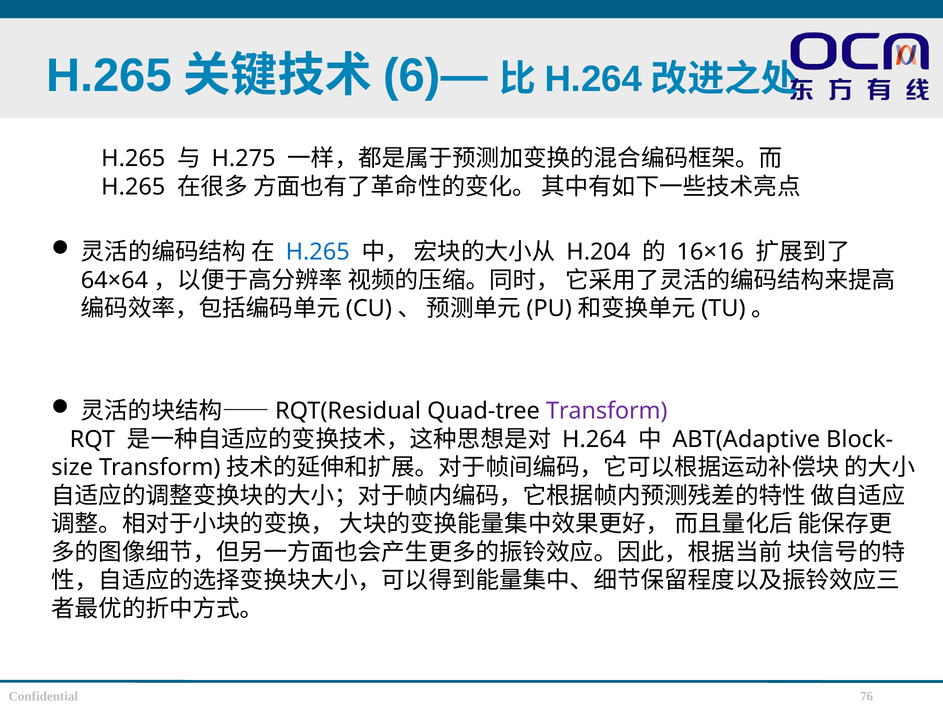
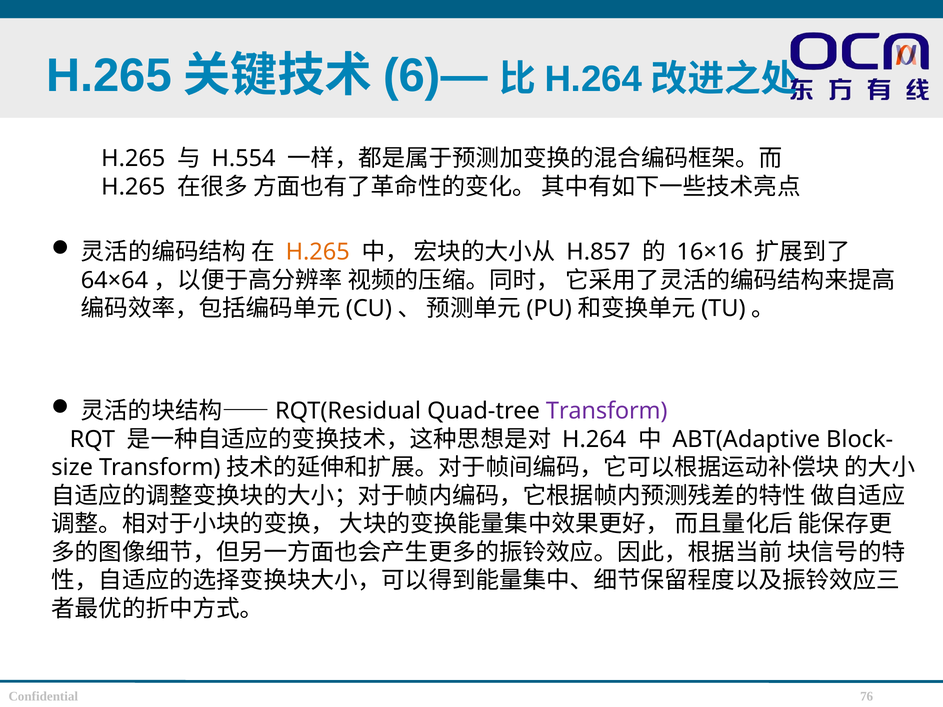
H.275: H.275 -> H.554
H.265 at (318, 252) colour: blue -> orange
H.204: H.204 -> H.857
